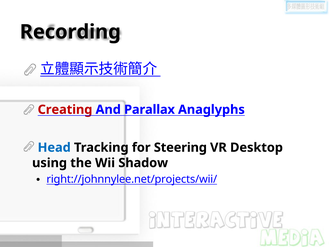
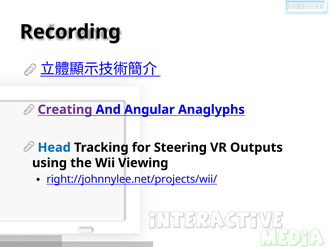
Creating colour: red -> purple
Parallax: Parallax -> Angular
Desktop: Desktop -> Outputs
Shadow: Shadow -> Viewing
